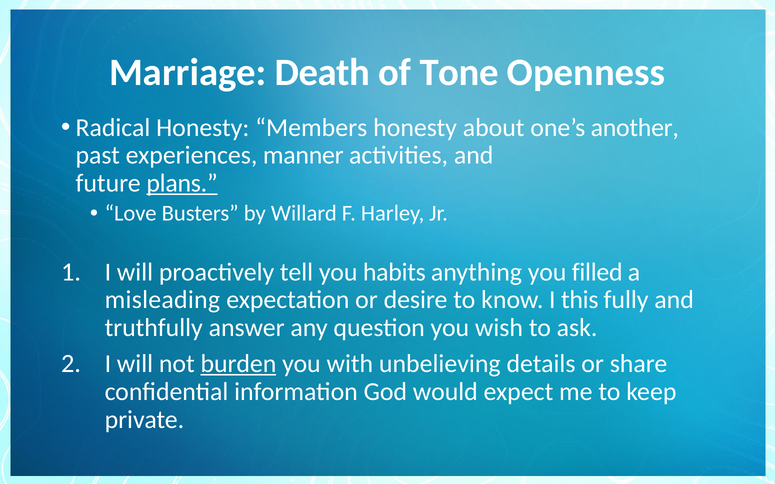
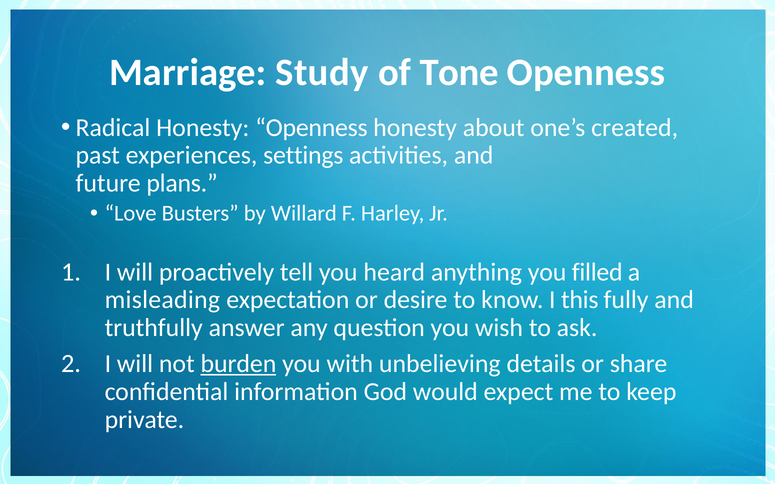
Death: Death -> Study
Honesty Members: Members -> Openness
another: another -> created
manner: manner -> settings
plans underline: present -> none
habits: habits -> heard
